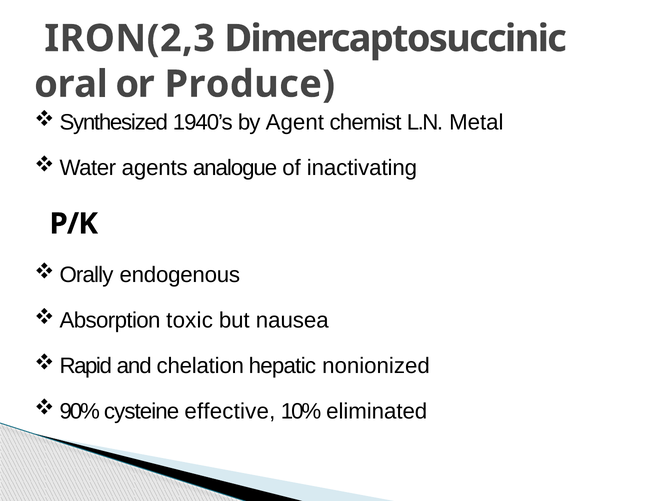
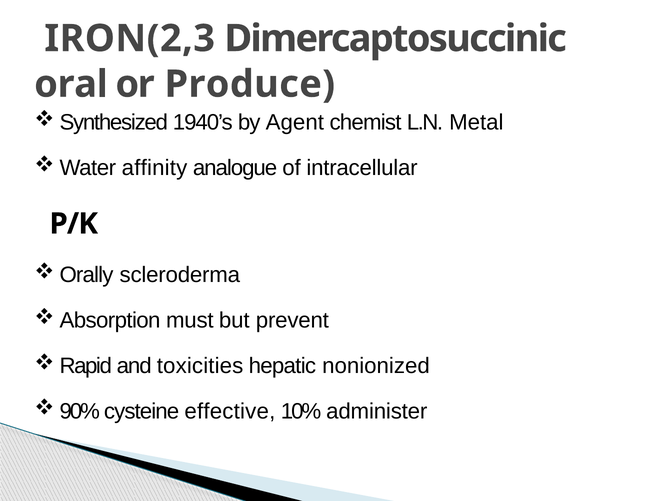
agents: agents -> affinity
inactivating: inactivating -> intracellular
endogenous: endogenous -> scleroderma
toxic: toxic -> must
nausea: nausea -> prevent
chelation: chelation -> toxicities
eliminated: eliminated -> administer
